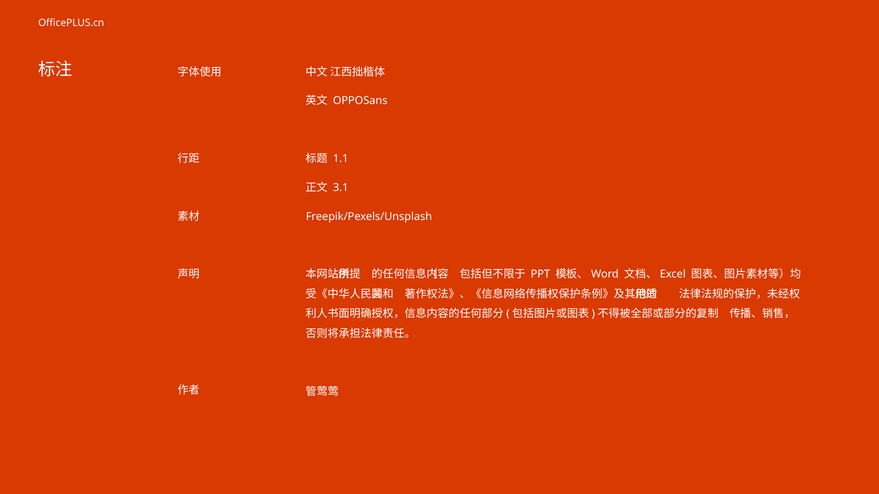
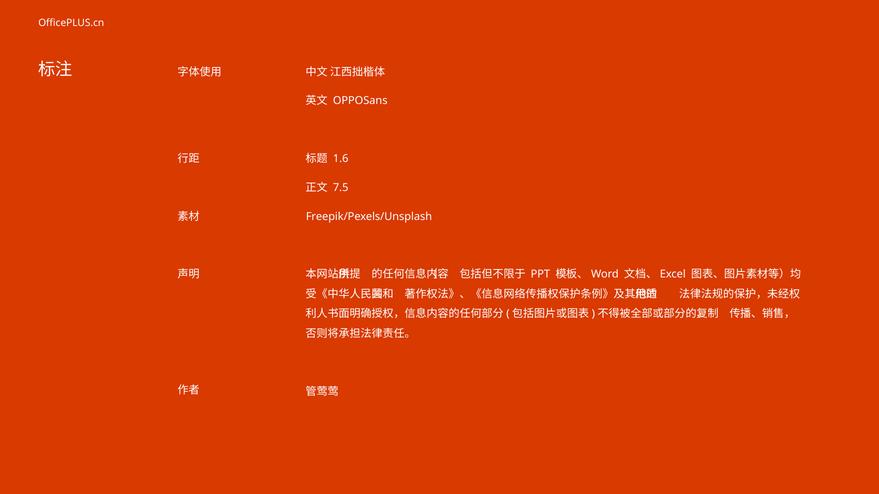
1.1: 1.1 -> 1.6
3.1: 3.1 -> 7.5
